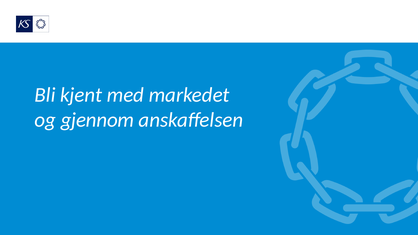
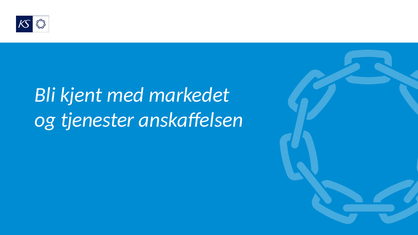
gjennom: gjennom -> tjenester
